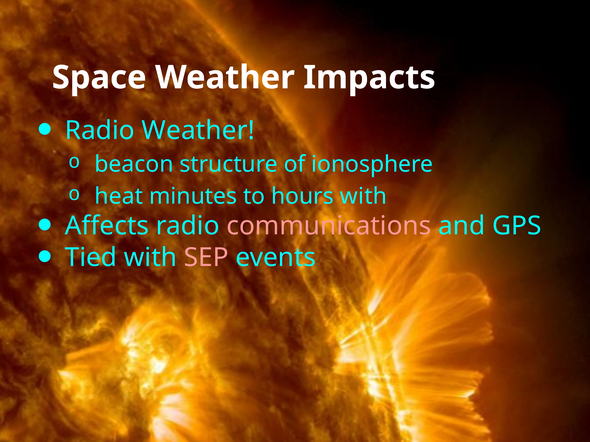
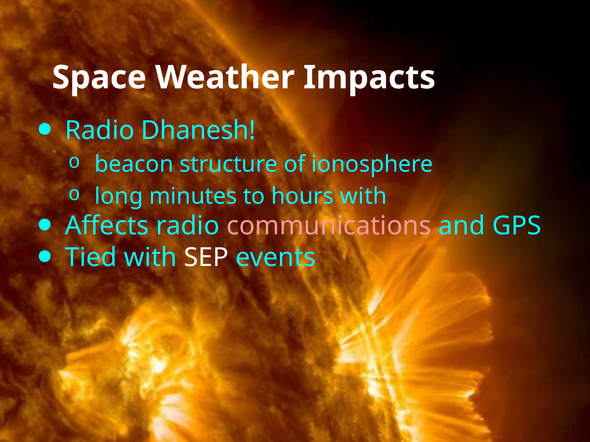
Radio Weather: Weather -> Dhanesh
heat: heat -> long
SEP colour: pink -> white
